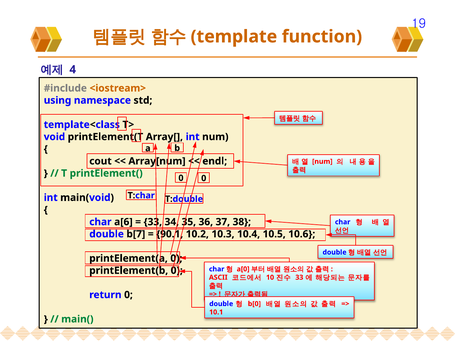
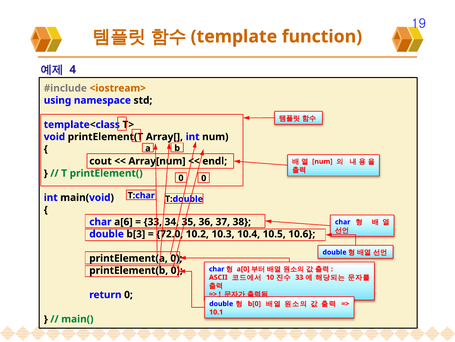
b[7: b[7 -> b[3
90.1: 90.1 -> 72.0
